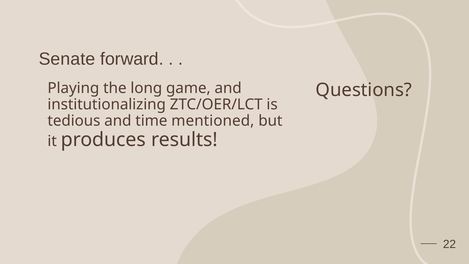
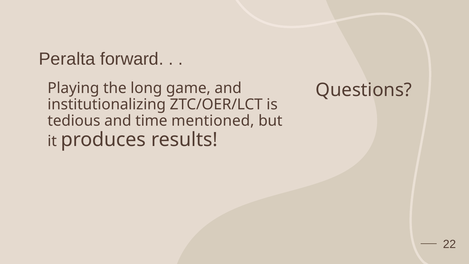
Senate: Senate -> Peralta
